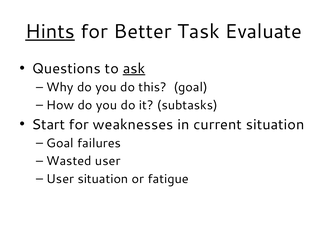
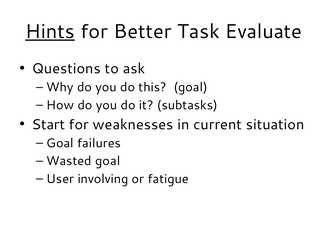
ask underline: present -> none
Wasted user: user -> goal
User situation: situation -> involving
